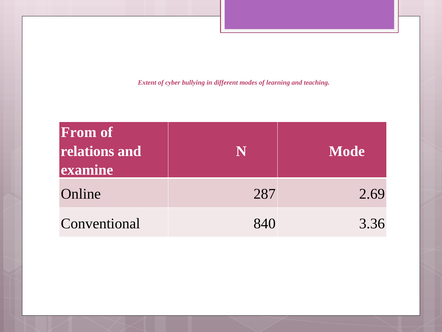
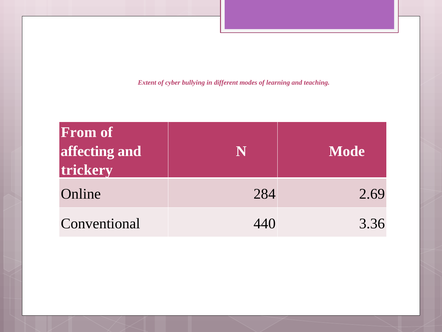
relations: relations -> affecting
examine: examine -> trickery
287: 287 -> 284
840: 840 -> 440
